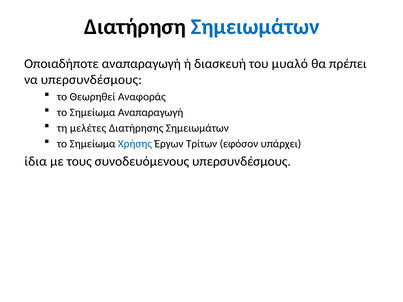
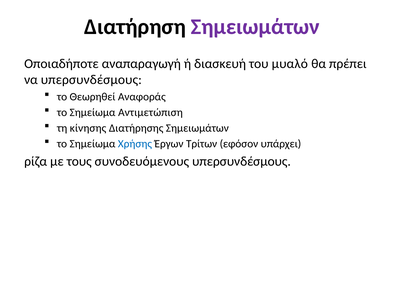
Σημειωμάτων at (255, 27) colour: blue -> purple
Σημείωμα Αναπαραγωγή: Αναπαραγωγή -> Αντιμετώπιση
μελέτες: μελέτες -> κίνησης
ίδια: ίδια -> ρίζα
